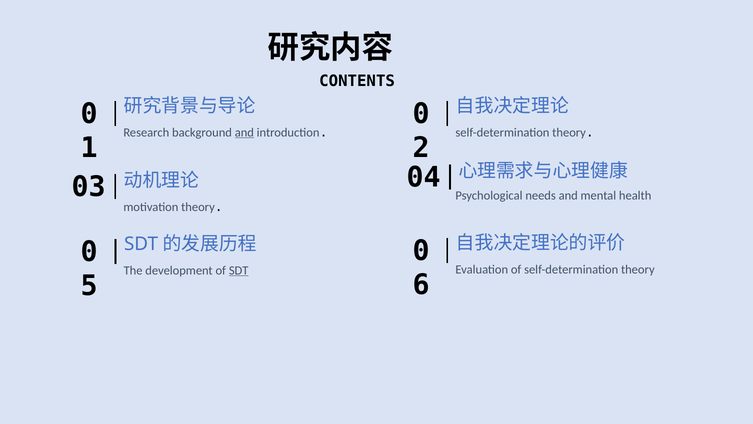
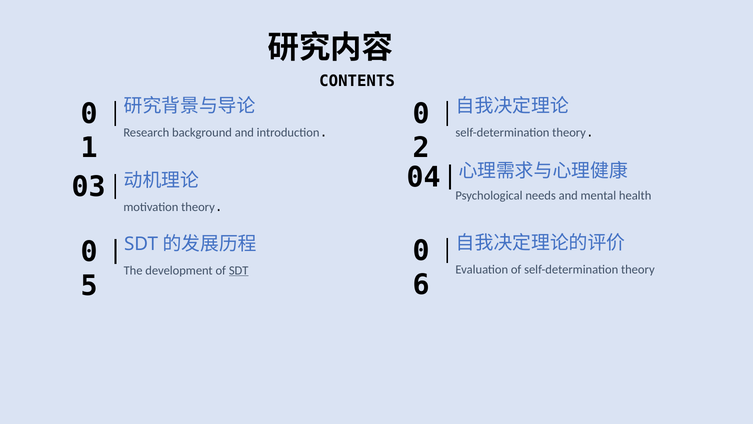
and at (244, 132) underline: present -> none
